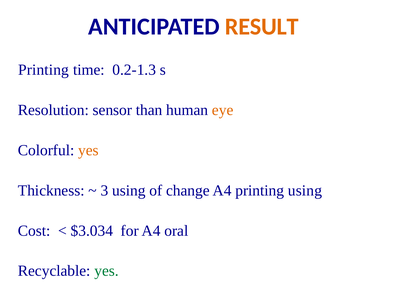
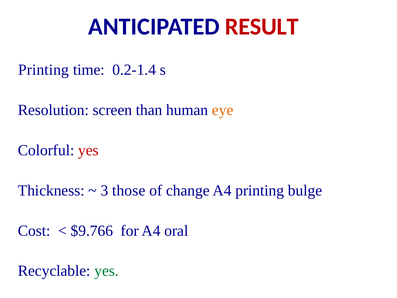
RESULT colour: orange -> red
0.2-1.3: 0.2-1.3 -> 0.2-1.4
sensor: sensor -> screen
yes at (88, 150) colour: orange -> red
3 using: using -> those
printing using: using -> bulge
$3.034: $3.034 -> $9.766
